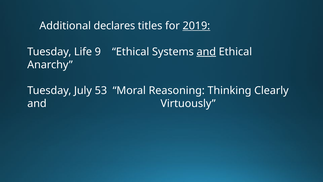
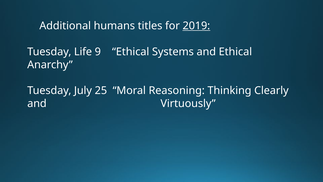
declares: declares -> humans
and at (206, 52) underline: present -> none
53: 53 -> 25
